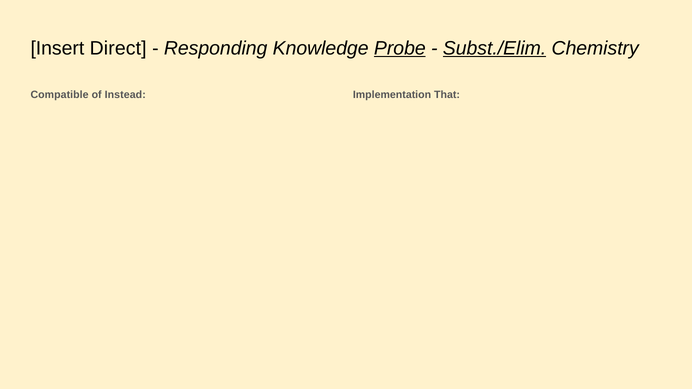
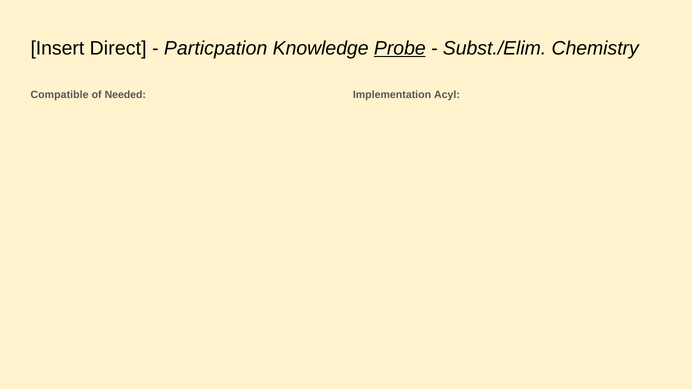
Responding: Responding -> Particpation
Subst./Elim underline: present -> none
Instead: Instead -> Needed
That: That -> Acyl
